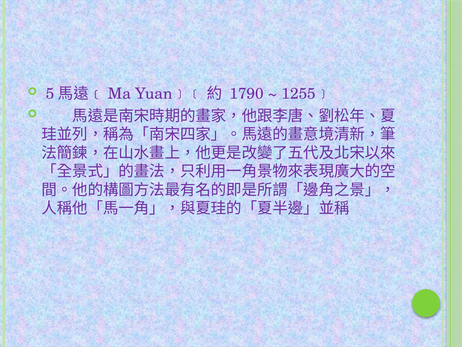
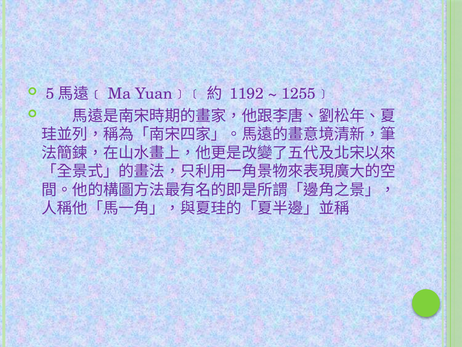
1790: 1790 -> 1192
